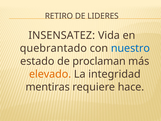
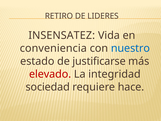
quebrantado: quebrantado -> conveniencia
proclaman: proclaman -> justificarse
elevado colour: orange -> red
mentiras: mentiras -> sociedad
